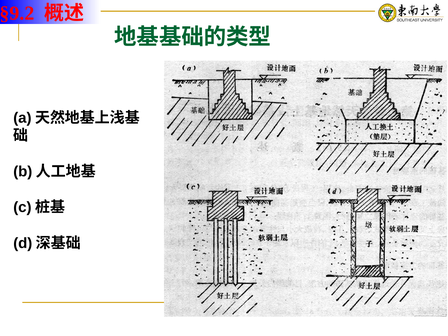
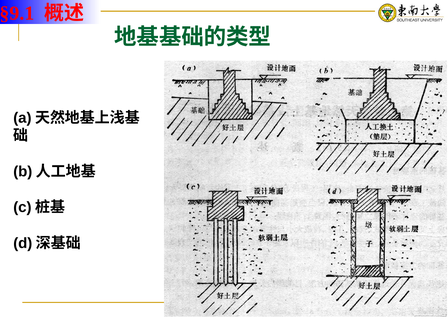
§9.2: §9.2 -> §9.1
